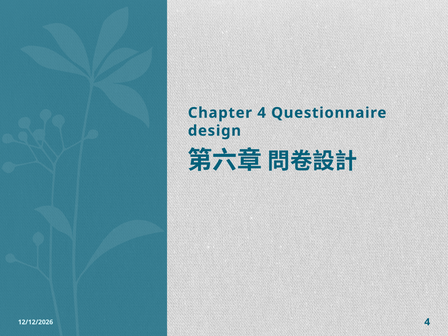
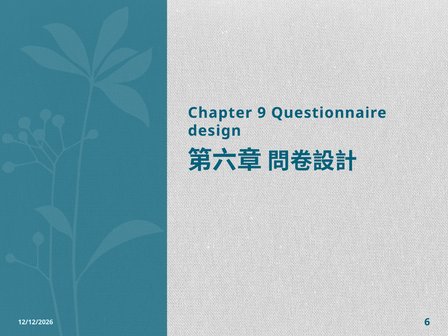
Chapter 4: 4 -> 9
4 at (427, 322): 4 -> 6
